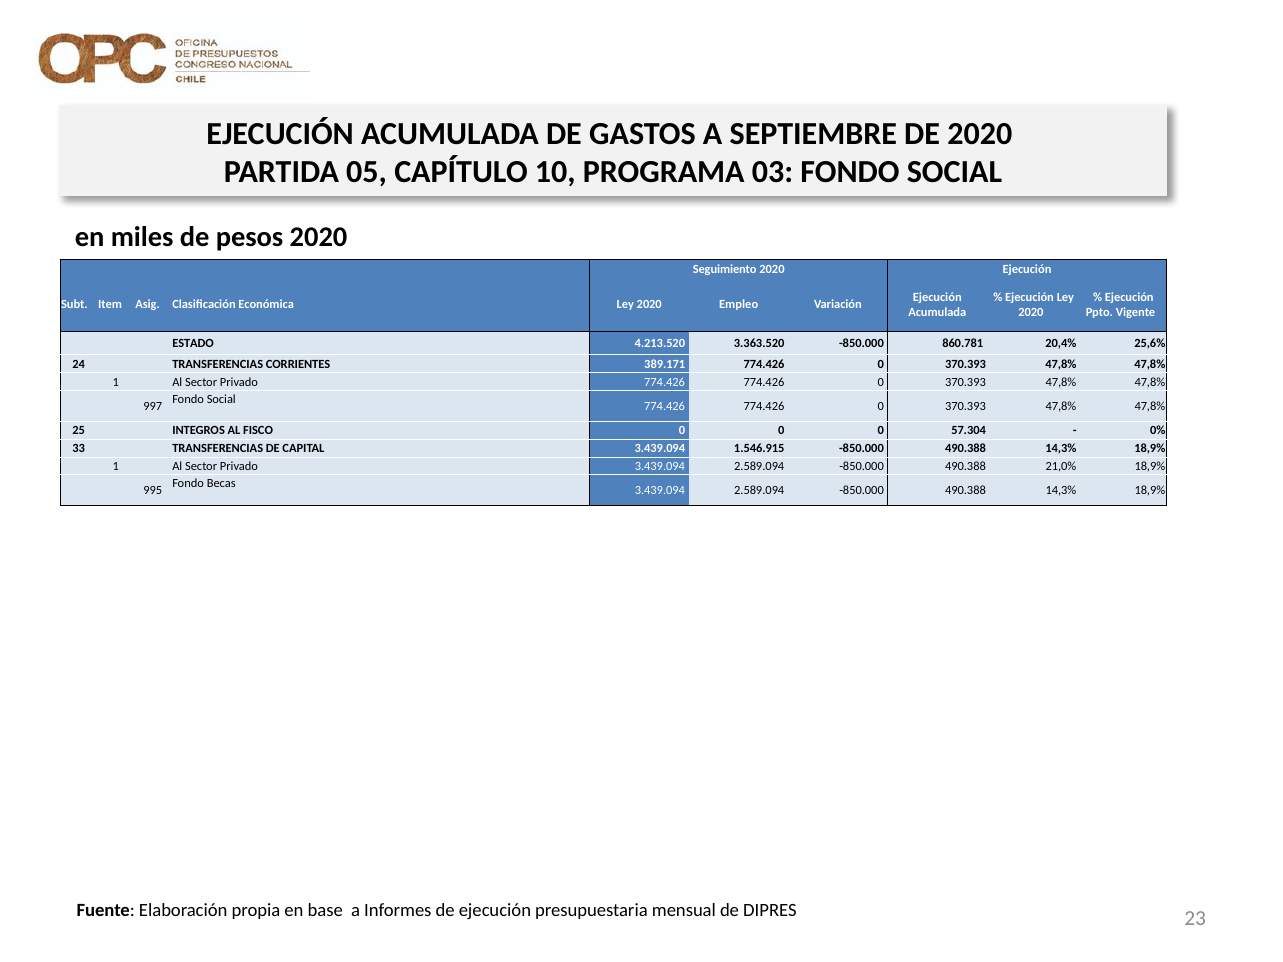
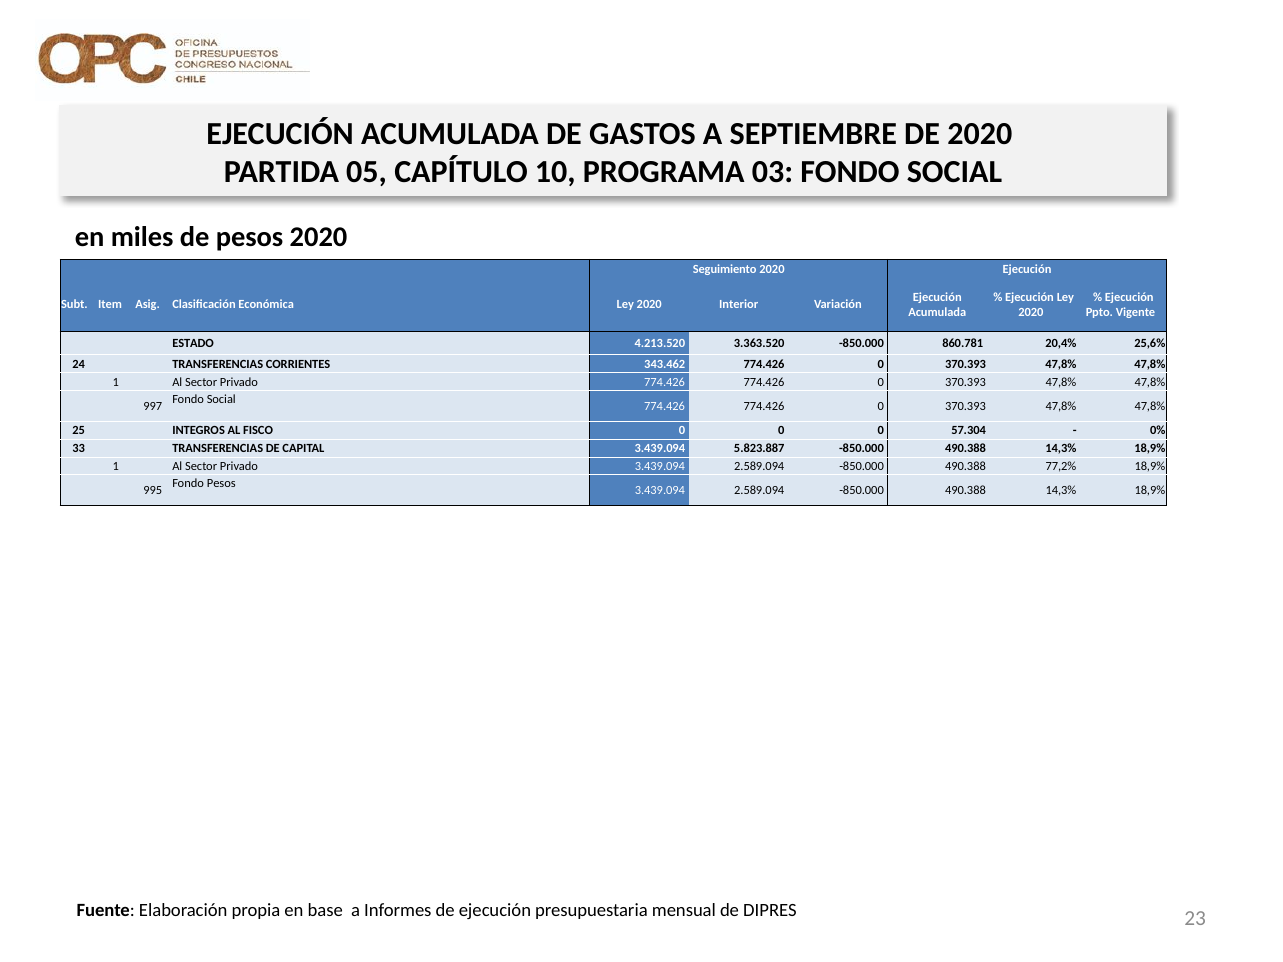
Empleo: Empleo -> Interior
389.171: 389.171 -> 343.462
1.546.915: 1.546.915 -> 5.823.887
21,0%: 21,0% -> 77,2%
Fondo Becas: Becas -> Pesos
